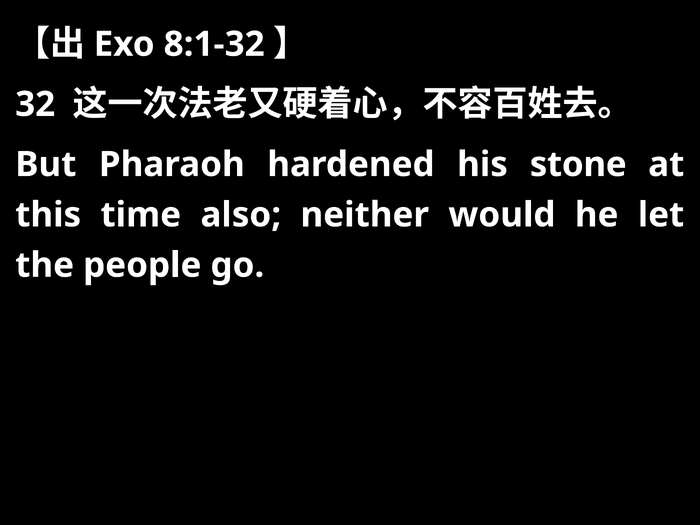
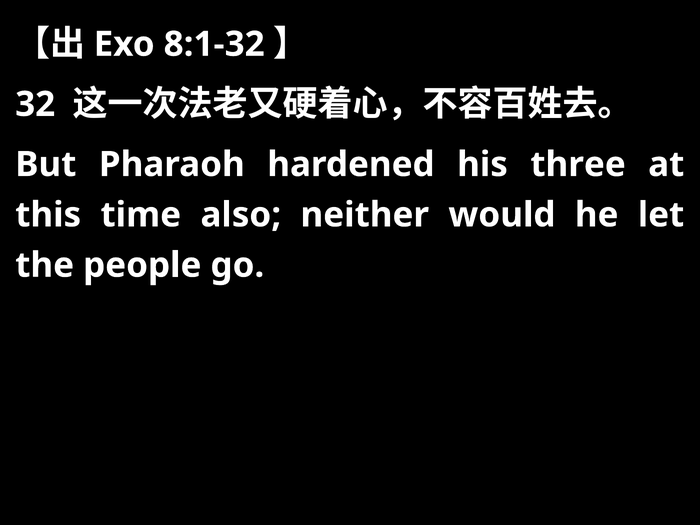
stone: stone -> three
